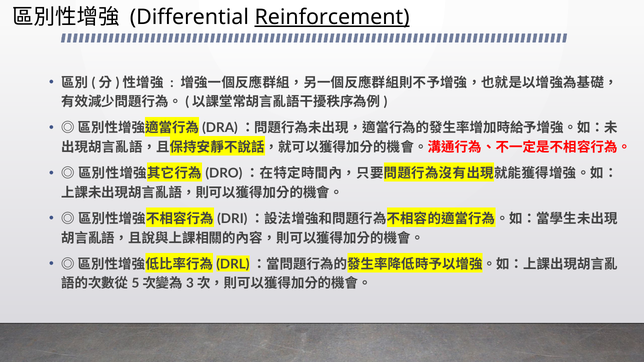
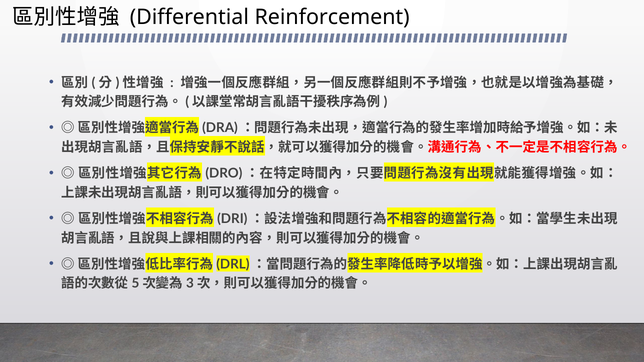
Reinforcement underline: present -> none
